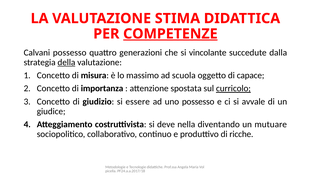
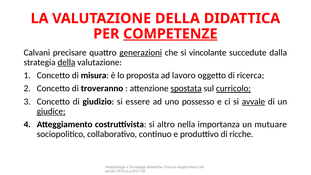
VALUTAZIONE STIMA: STIMA -> DELLA
Calvani possesso: possesso -> precisare
generazioni underline: none -> present
massimo: massimo -> proposta
scuola: scuola -> lavoro
capace: capace -> ricerca
importanza: importanza -> troveranno
spostata underline: none -> present
avvale underline: none -> present
giudice underline: none -> present
deve: deve -> altro
diventando: diventando -> importanza
